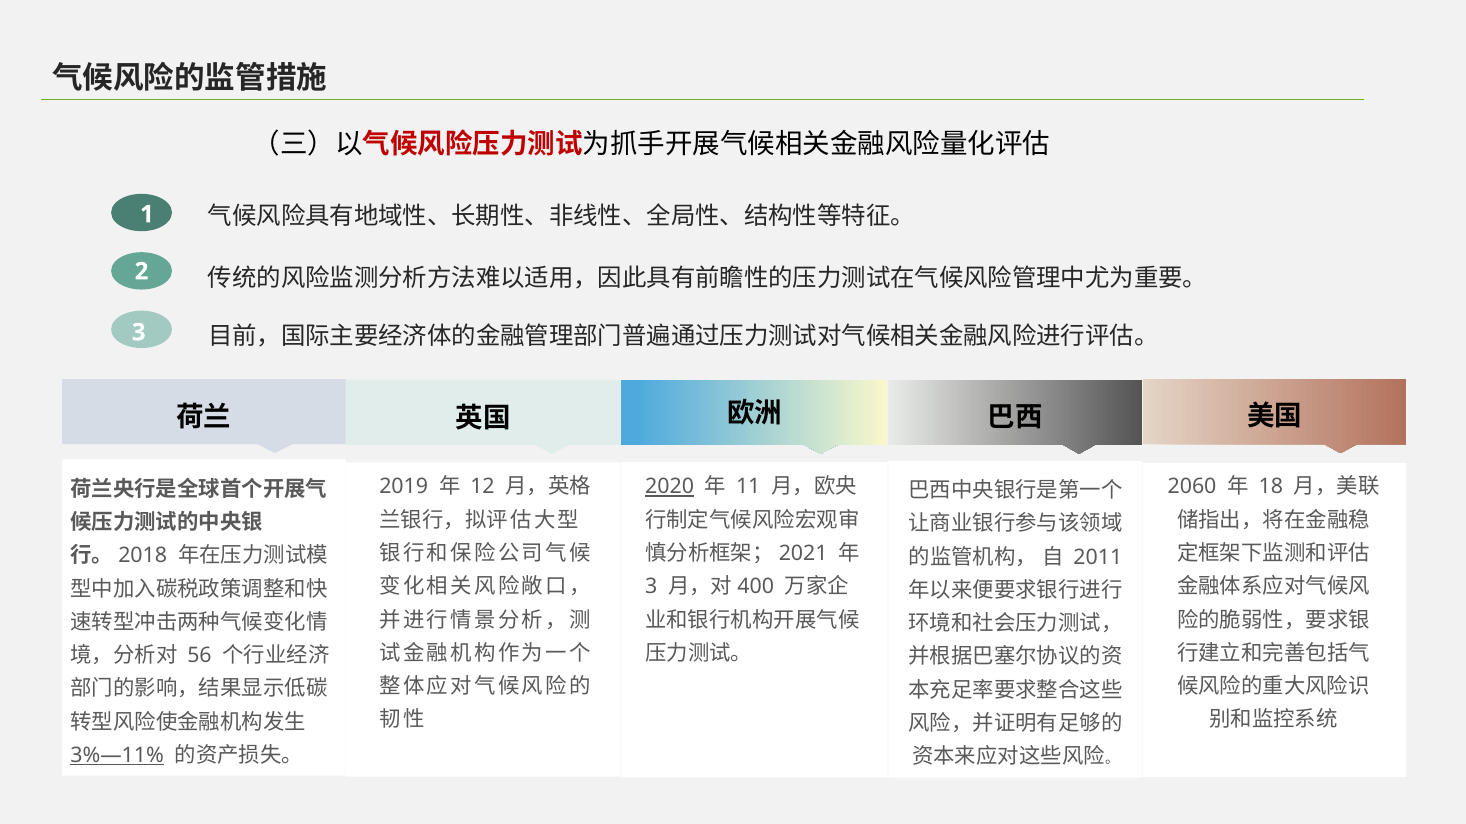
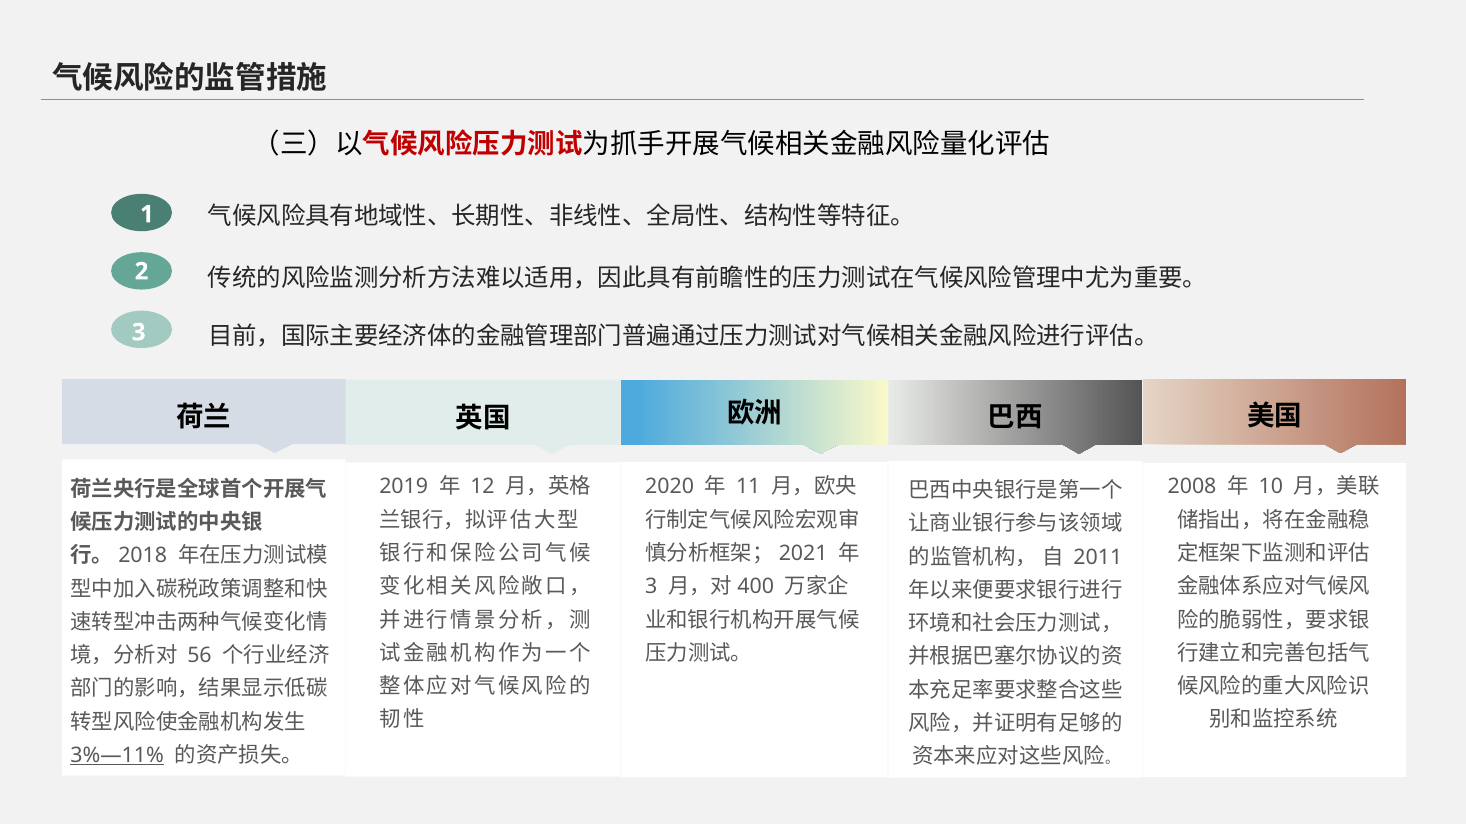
2020 underline: present -> none
2060: 2060 -> 2008
18: 18 -> 10
